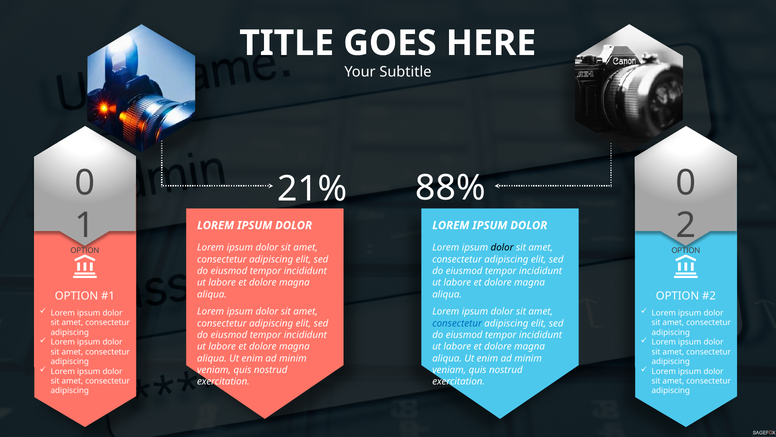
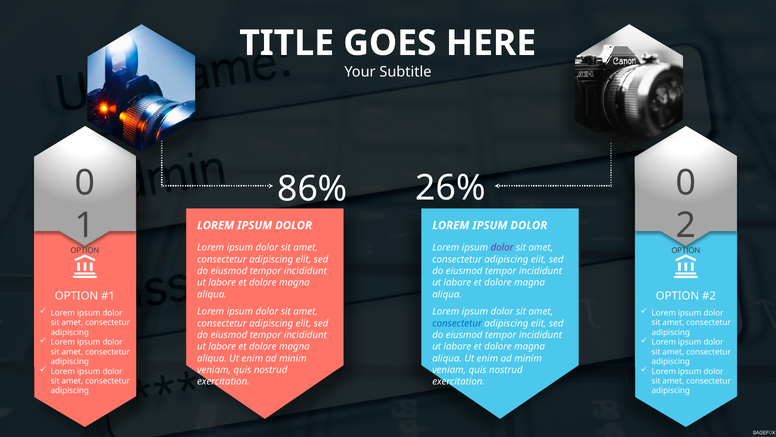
88%: 88% -> 26%
21%: 21% -> 86%
dolor at (502, 247) colour: black -> purple
